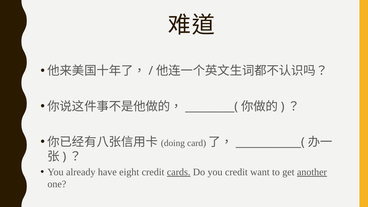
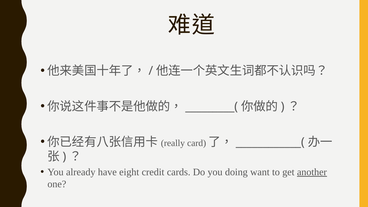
doing: doing -> really
cards underline: present -> none
you credit: credit -> doing
